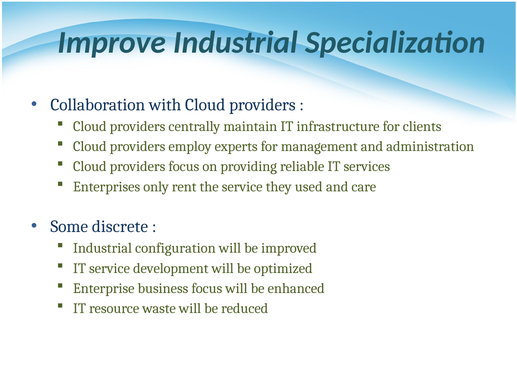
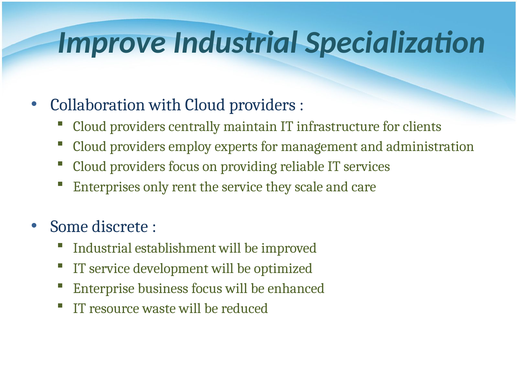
used: used -> scale
configuration: configuration -> establishment
